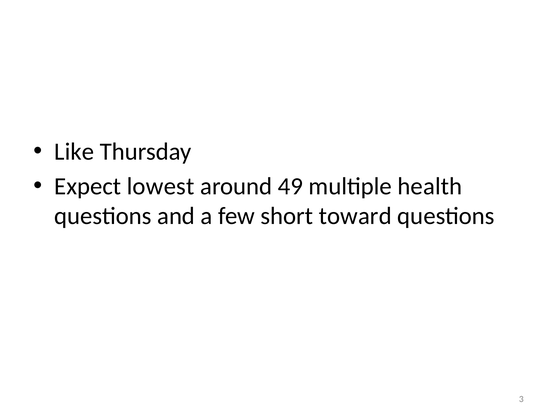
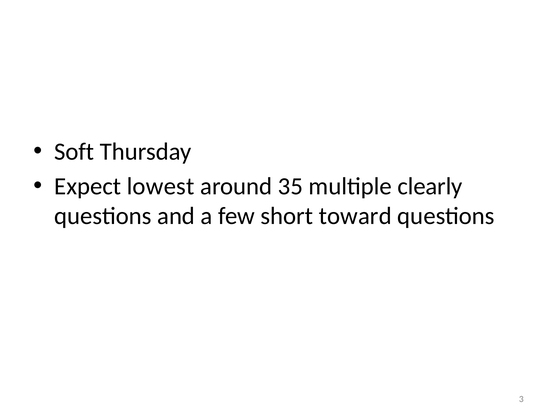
Like: Like -> Soft
49: 49 -> 35
health: health -> clearly
